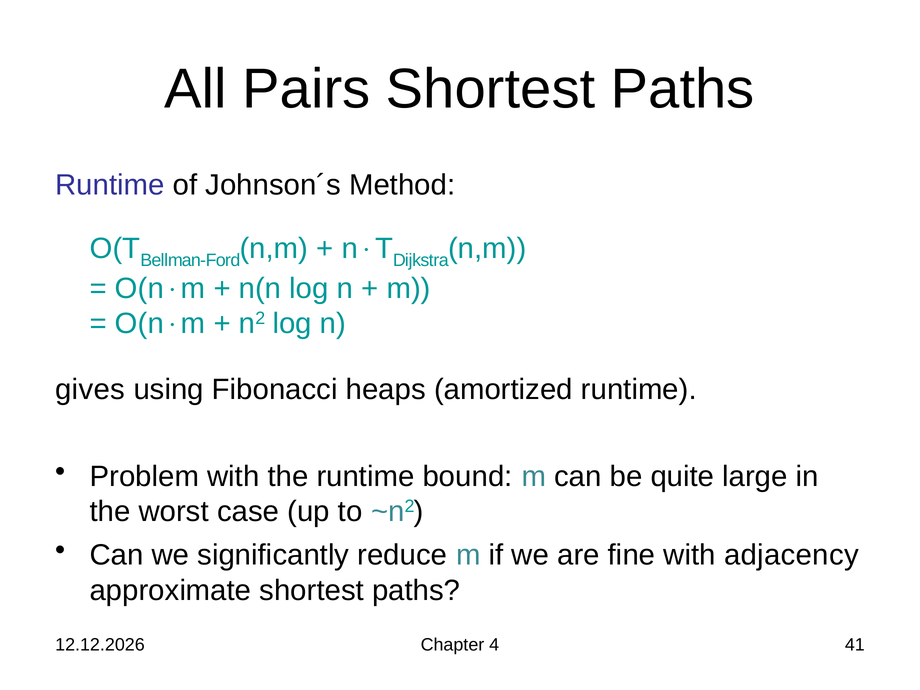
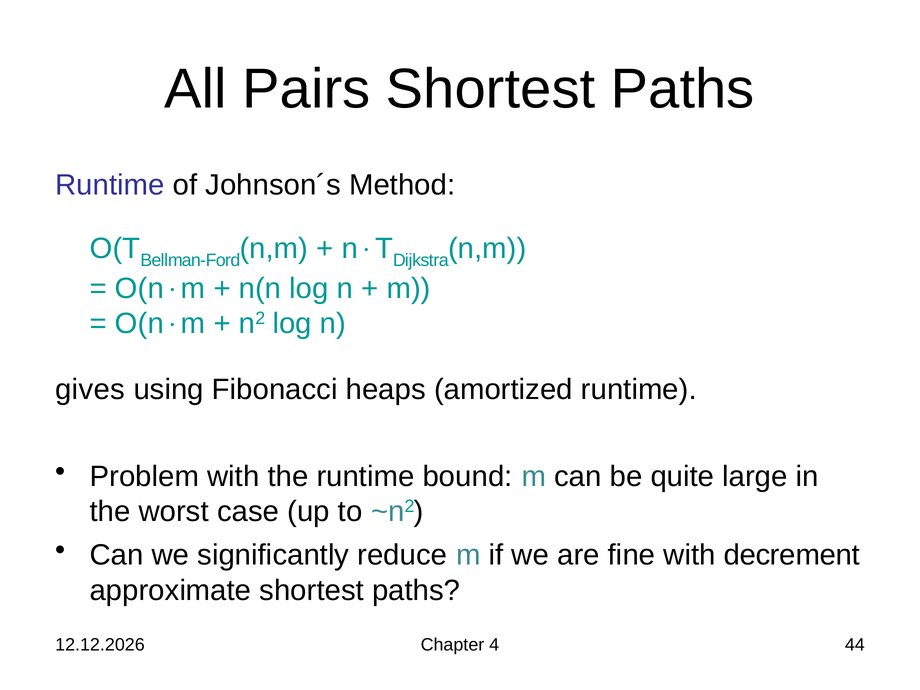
adjacency: adjacency -> decrement
41: 41 -> 44
